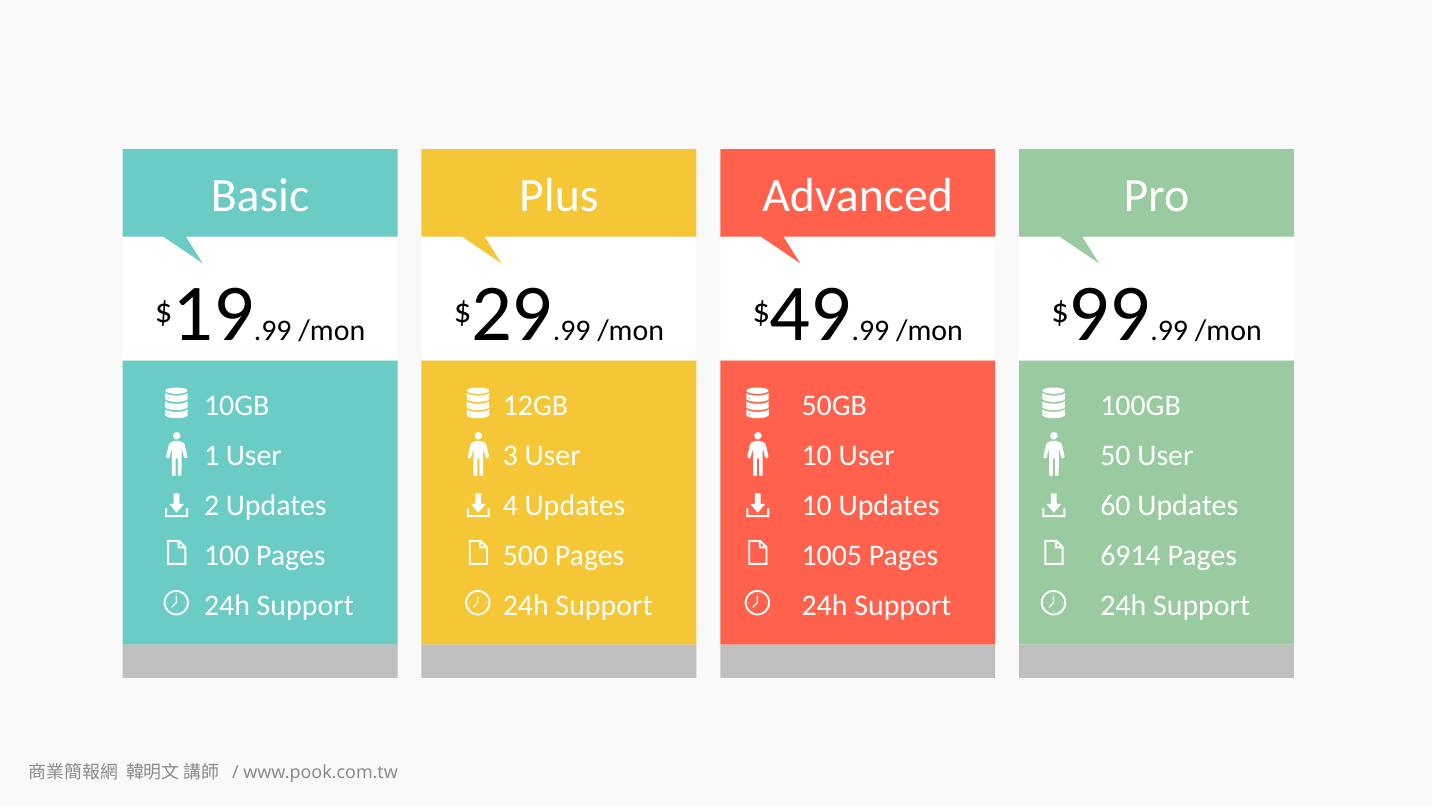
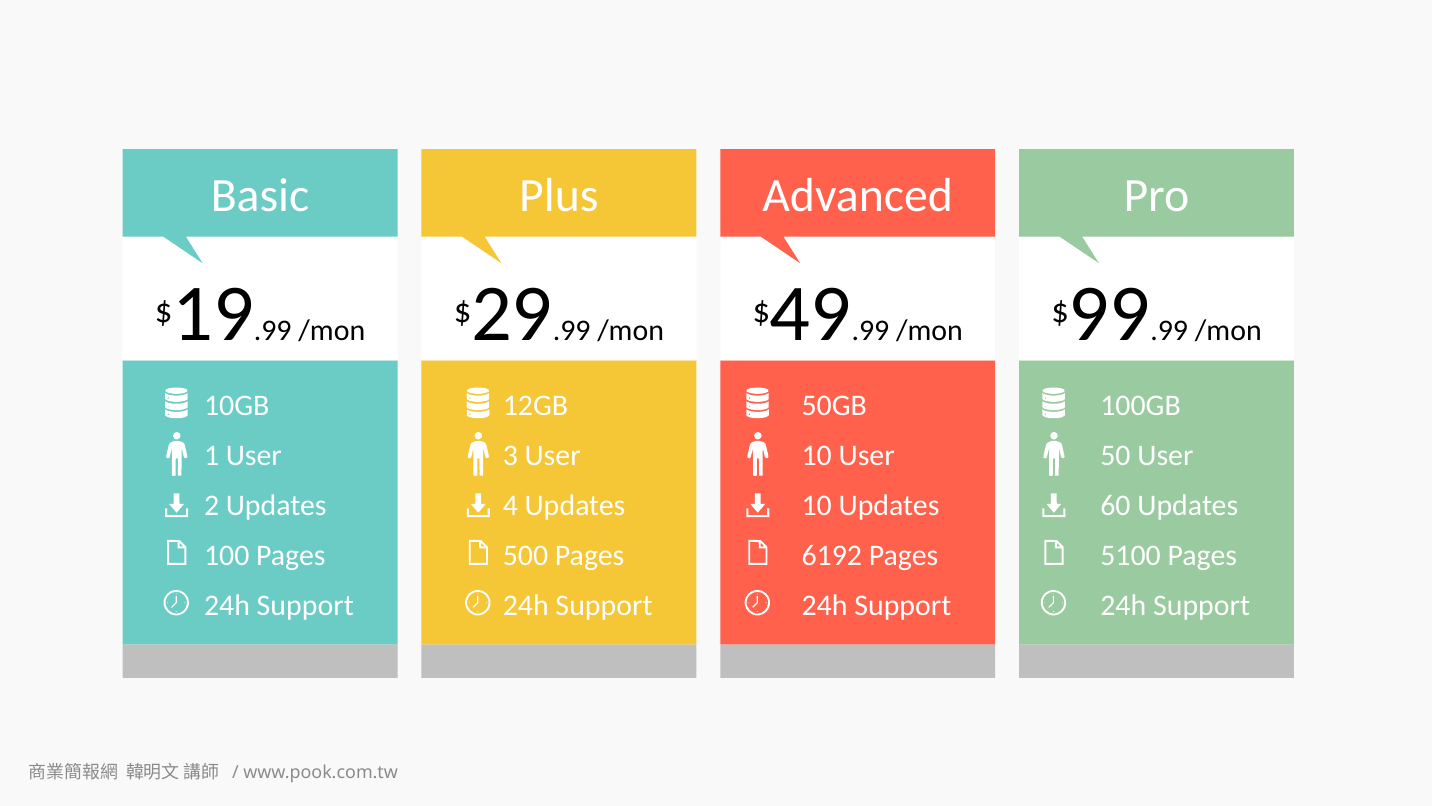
1005: 1005 -> 6192
6914: 6914 -> 5100
